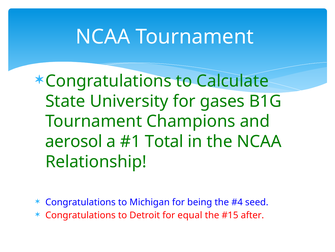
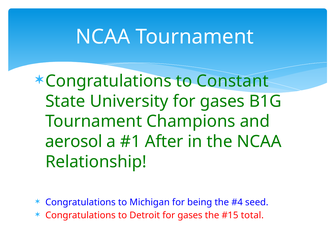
Calculate: Calculate -> Constant
Total: Total -> After
Detroit for equal: equal -> gases
after: after -> total
